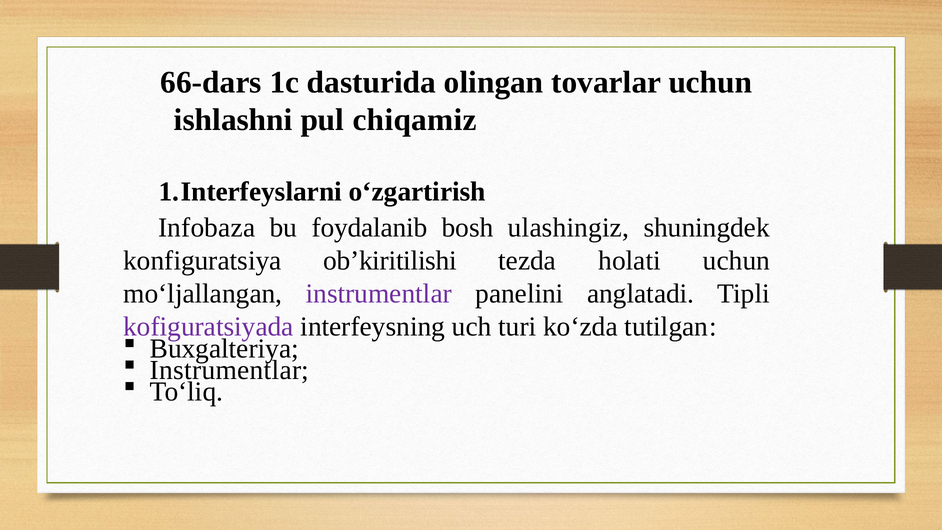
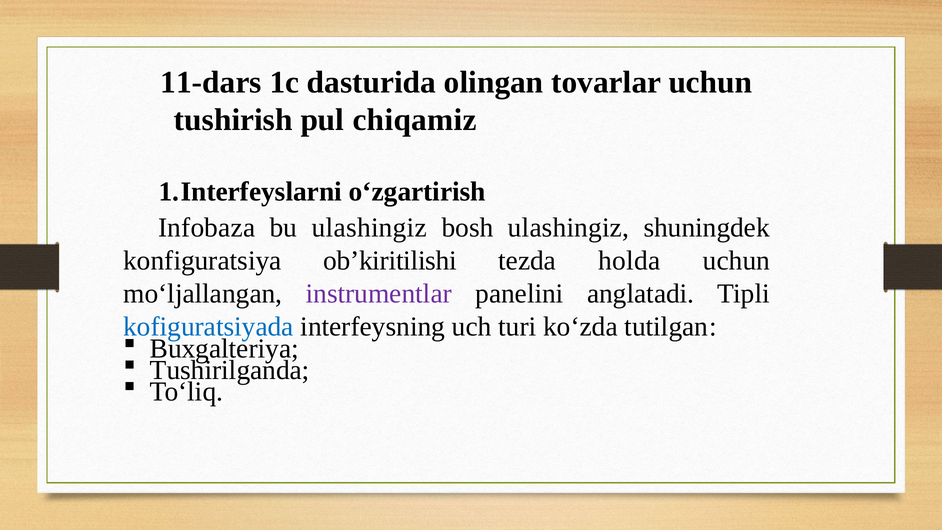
66-dars: 66-dars -> 11-dars
ishlashni: ishlashni -> tushirish
bu foydalanib: foydalanib -> ulashingiz
holati: holati -> holda
kofiguratsiyada colour: purple -> blue
Instrumentlar at (230, 370): Instrumentlar -> Tushirilganda
